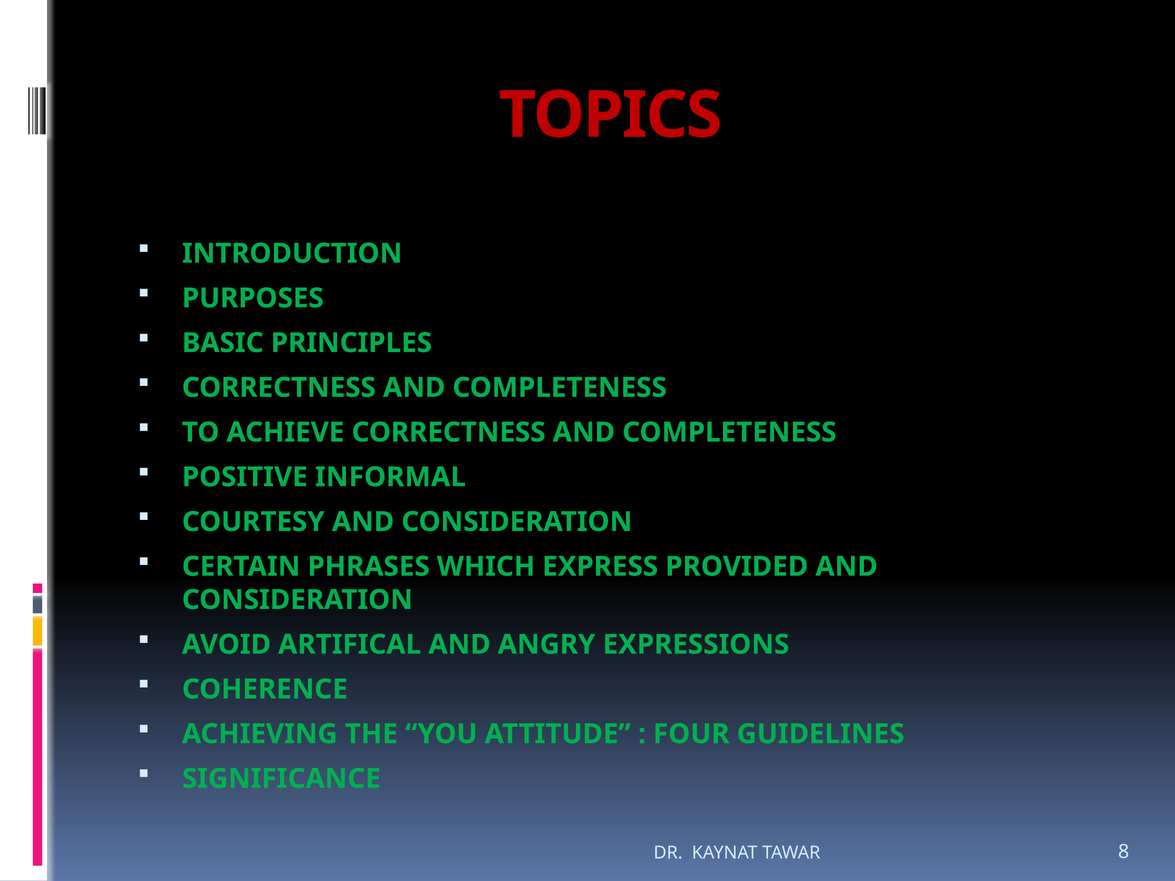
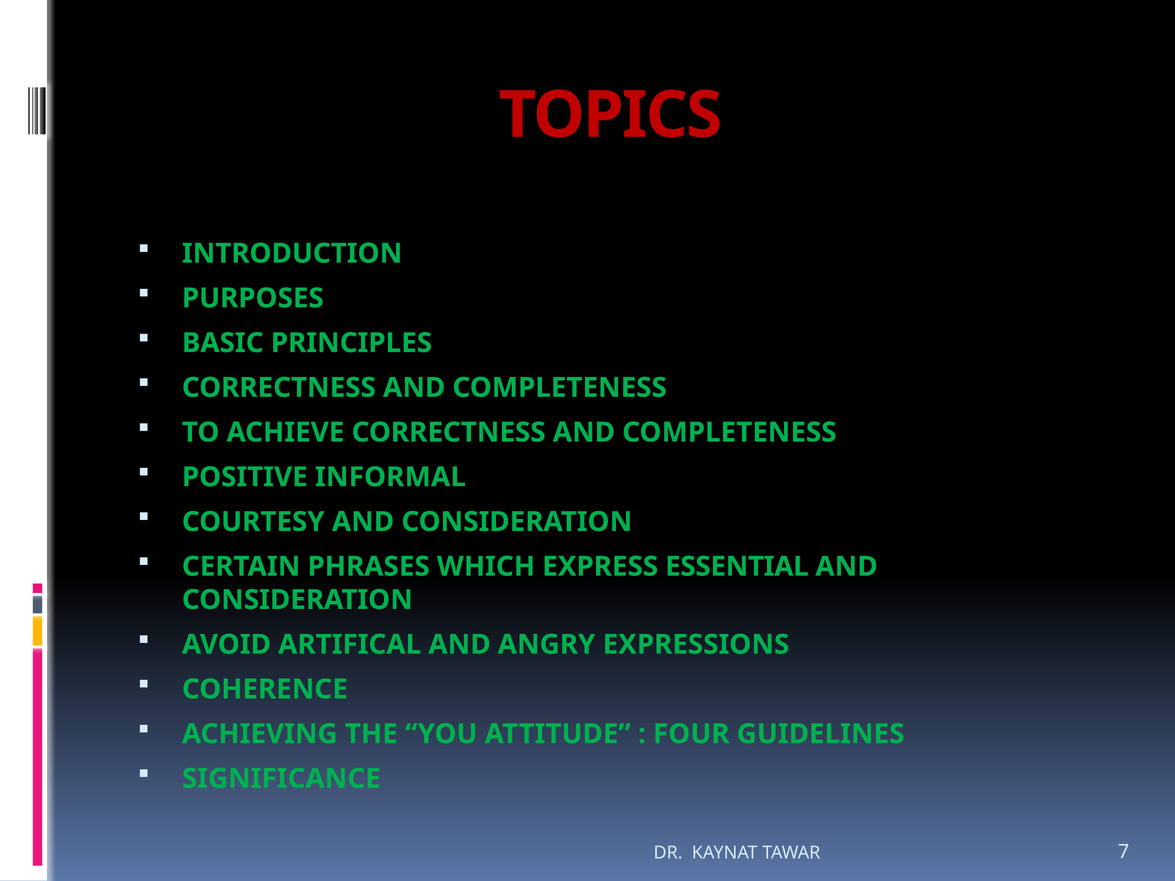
PROVIDED: PROVIDED -> ESSENTIAL
8: 8 -> 7
